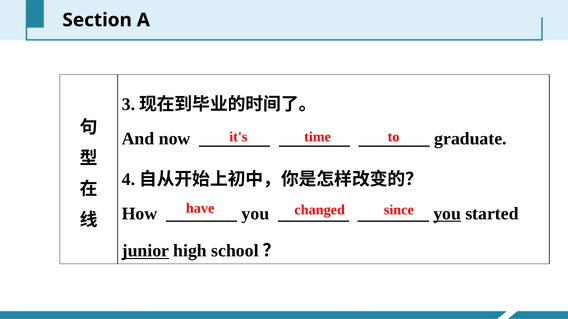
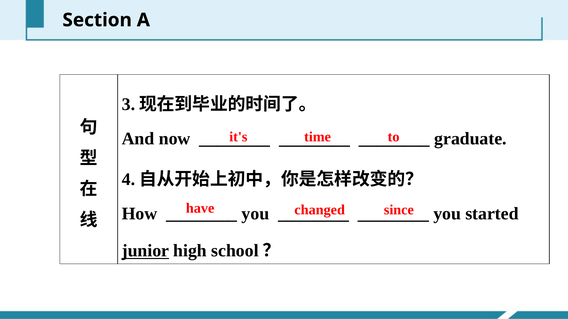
you at (447, 214) underline: present -> none
